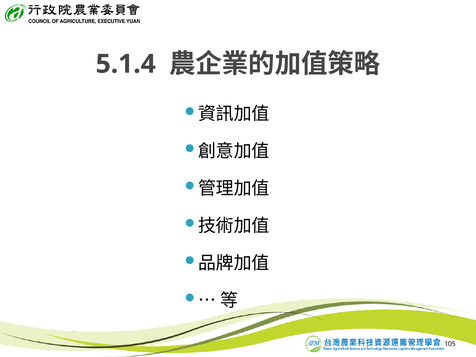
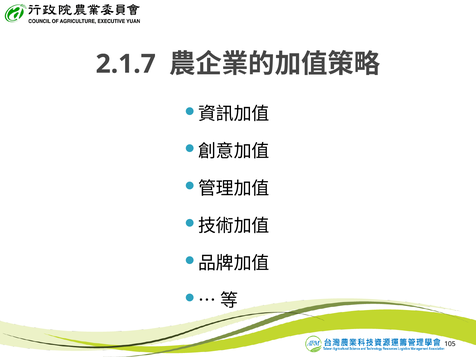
5.1.4: 5.1.4 -> 2.1.7
